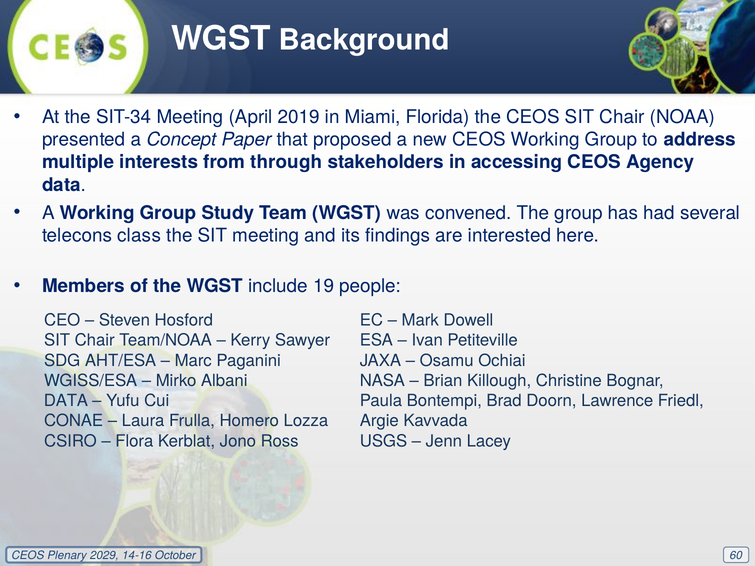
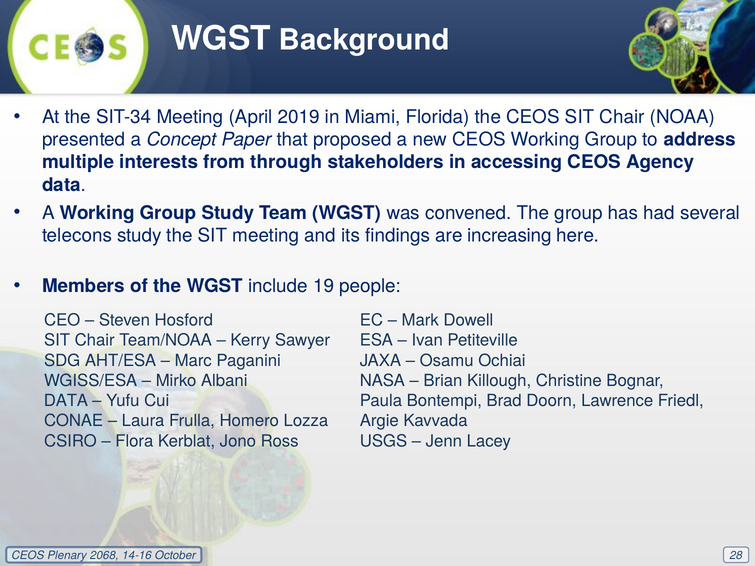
telecons class: class -> study
interested: interested -> increasing
2029: 2029 -> 2068
60: 60 -> 28
